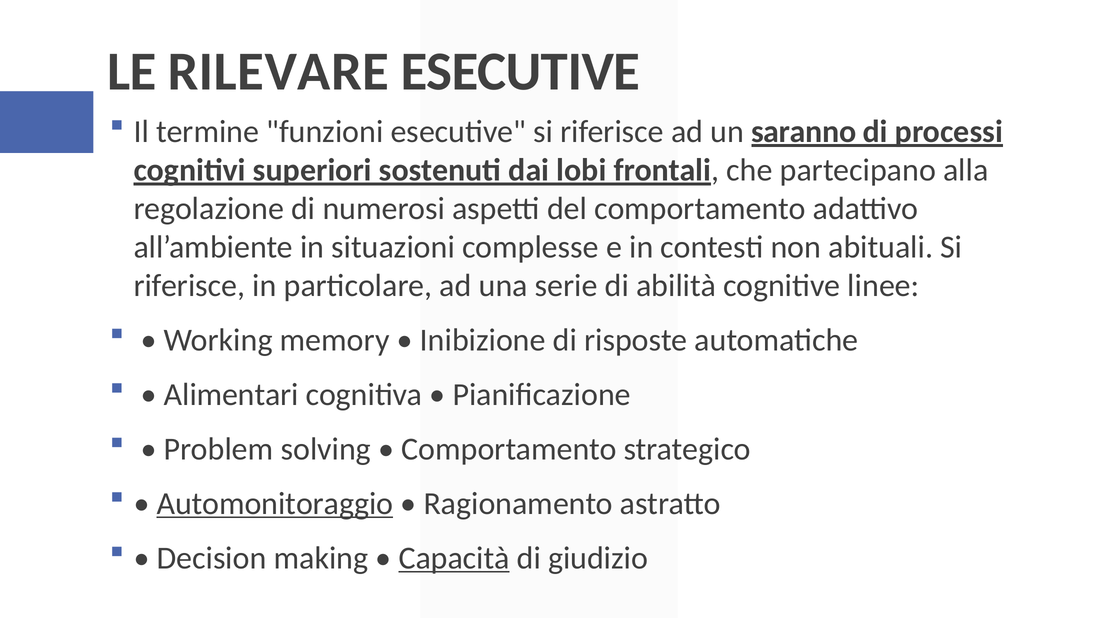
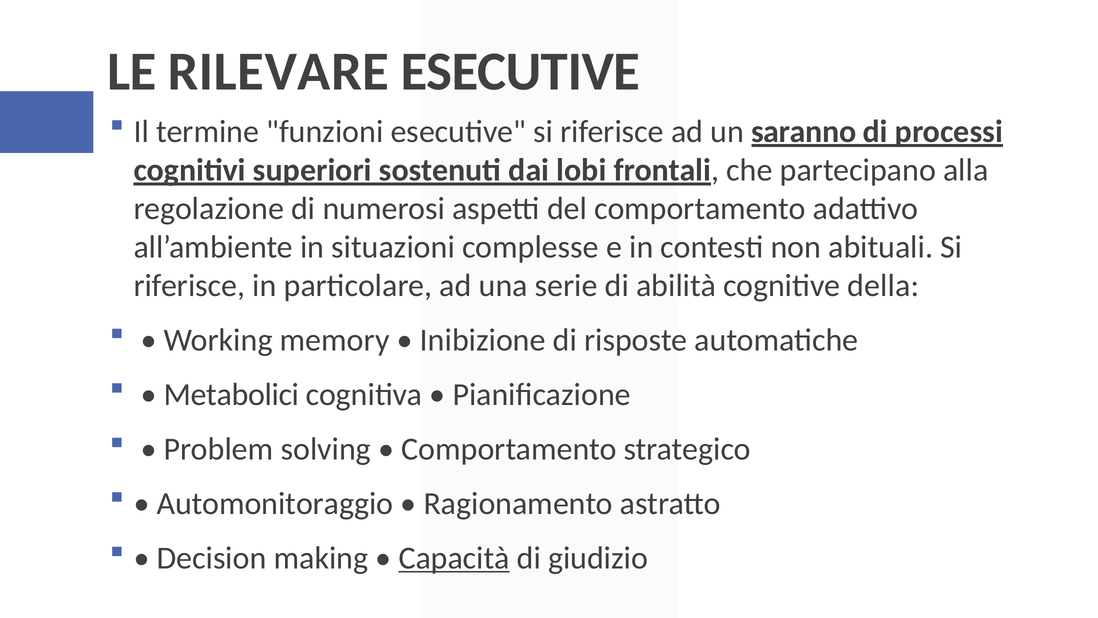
linee: linee -> della
Alimentari: Alimentari -> Metabolici
Automonitoraggio underline: present -> none
